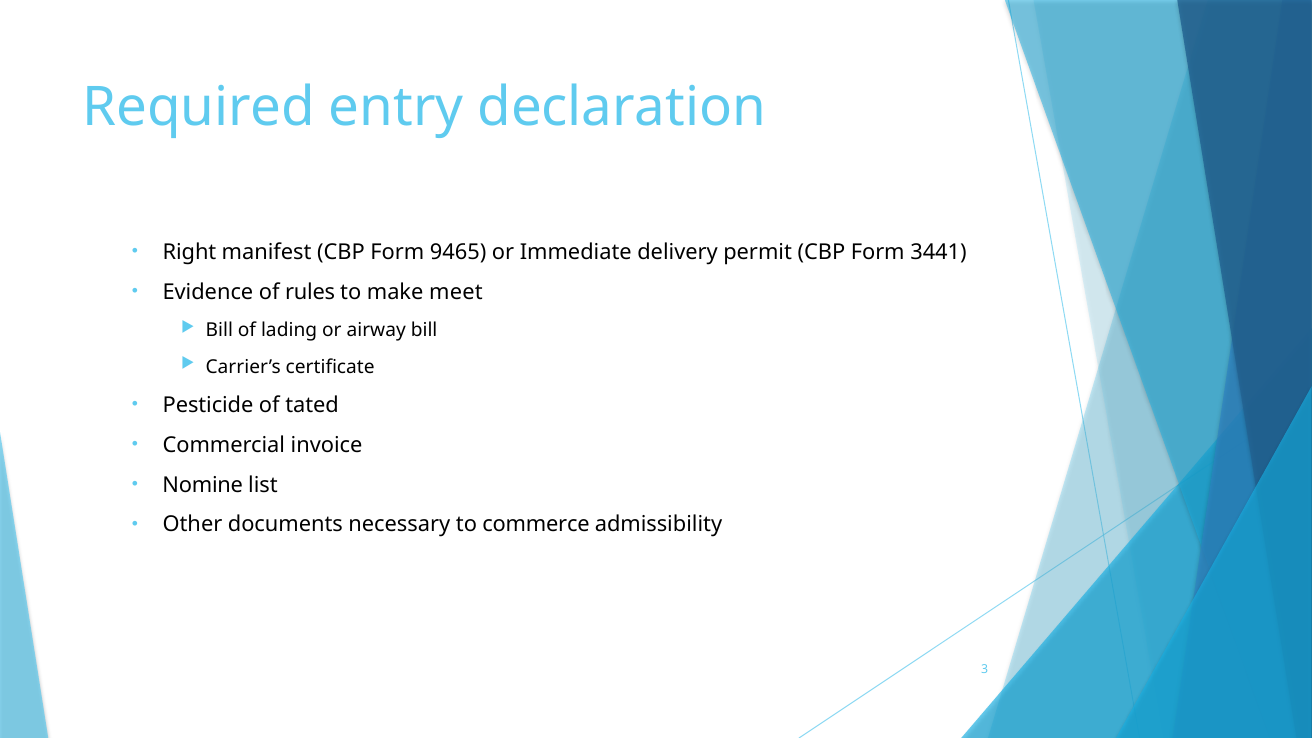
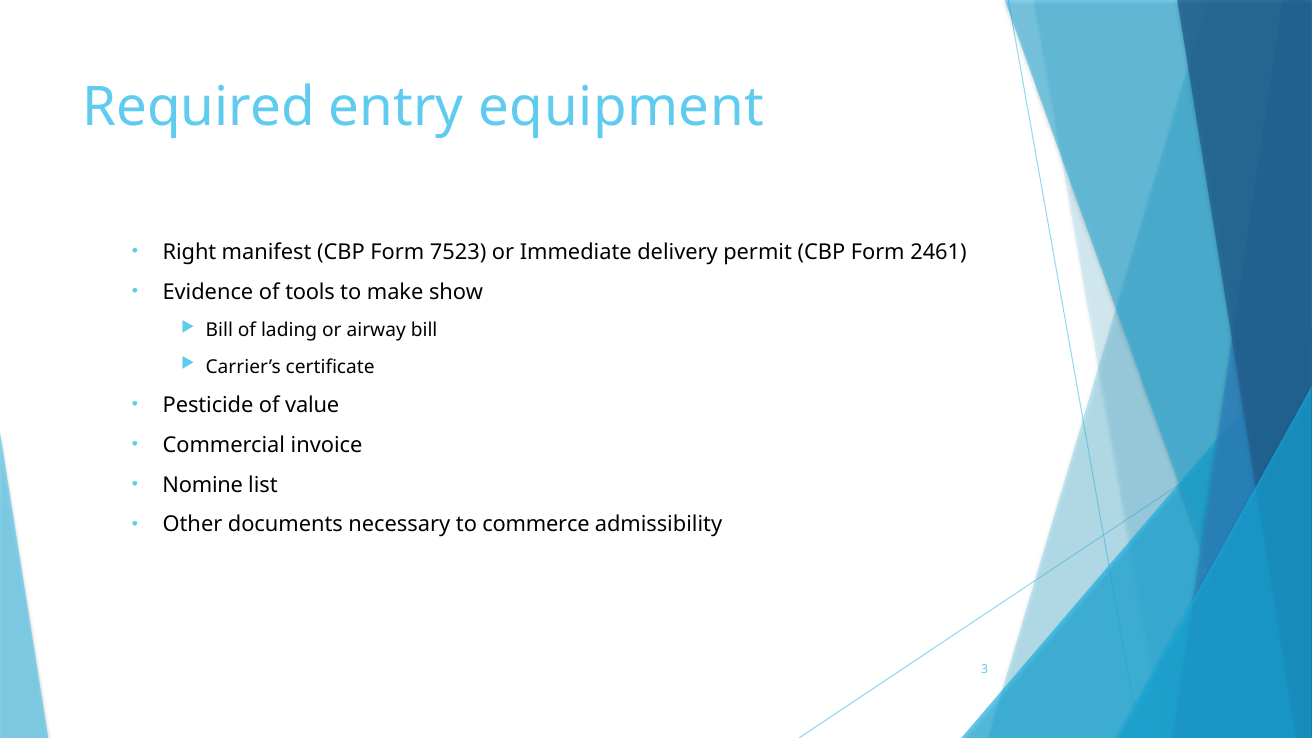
declaration: declaration -> equipment
9465: 9465 -> 7523
3441: 3441 -> 2461
rules: rules -> tools
meet: meet -> show
tated: tated -> value
